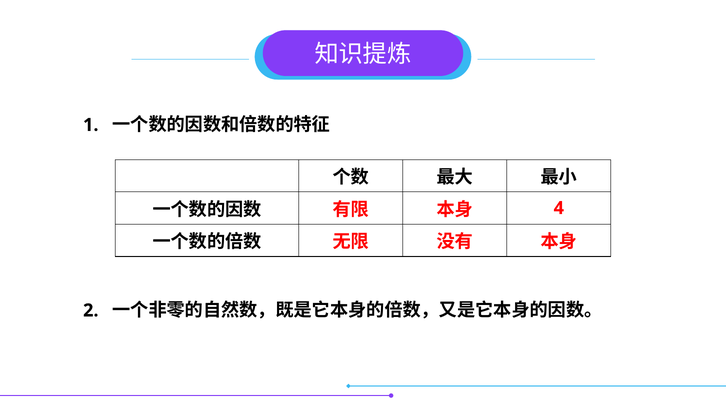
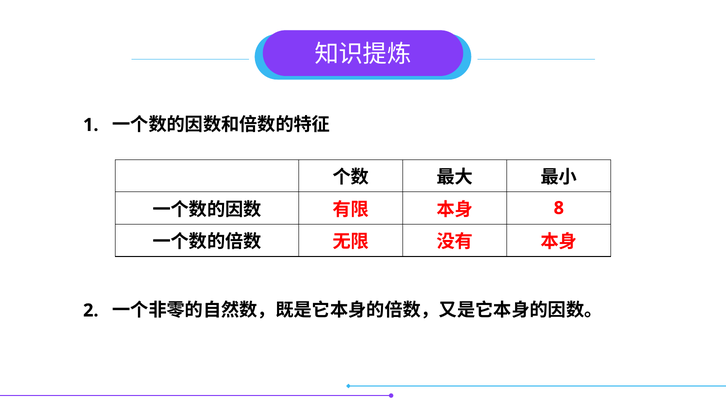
4: 4 -> 8
